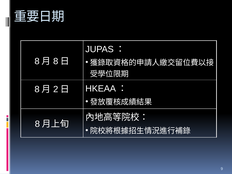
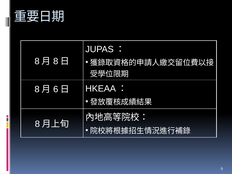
2: 2 -> 6
